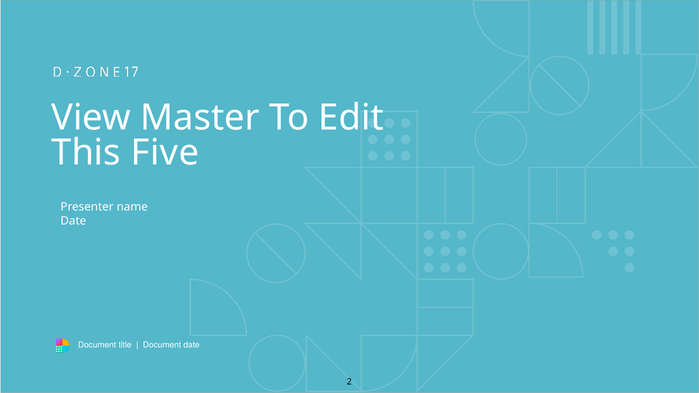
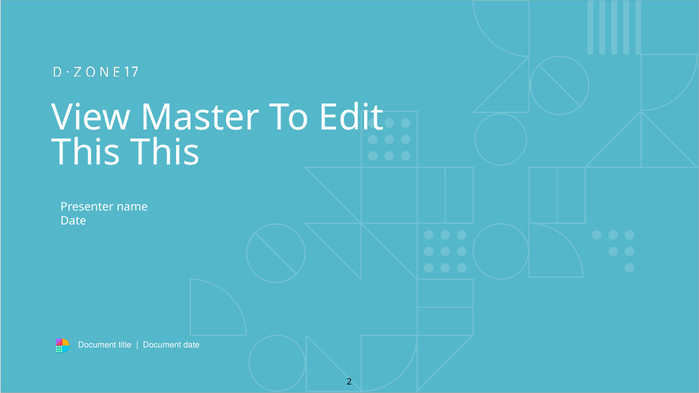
This Five: Five -> This
